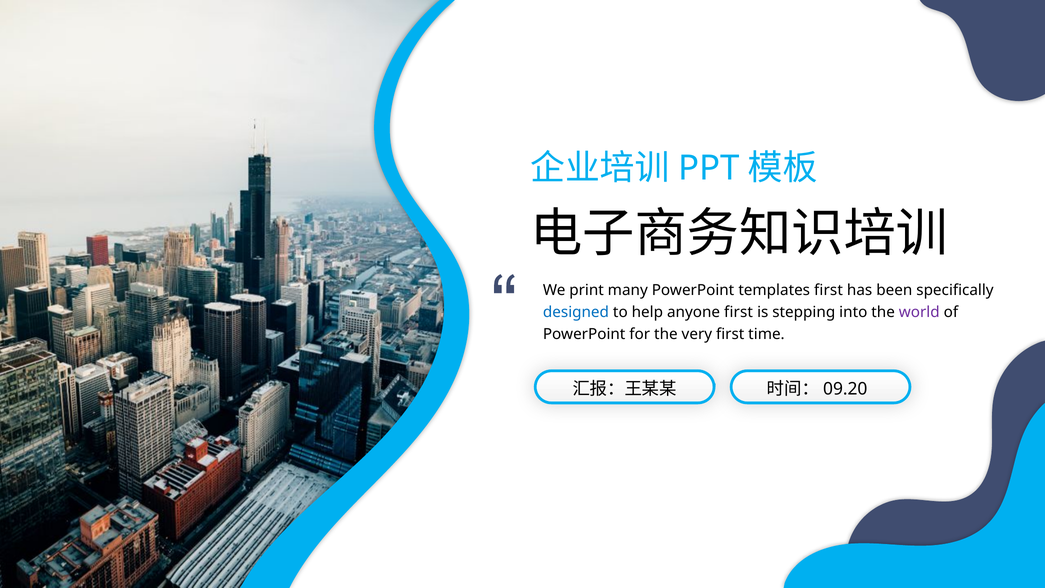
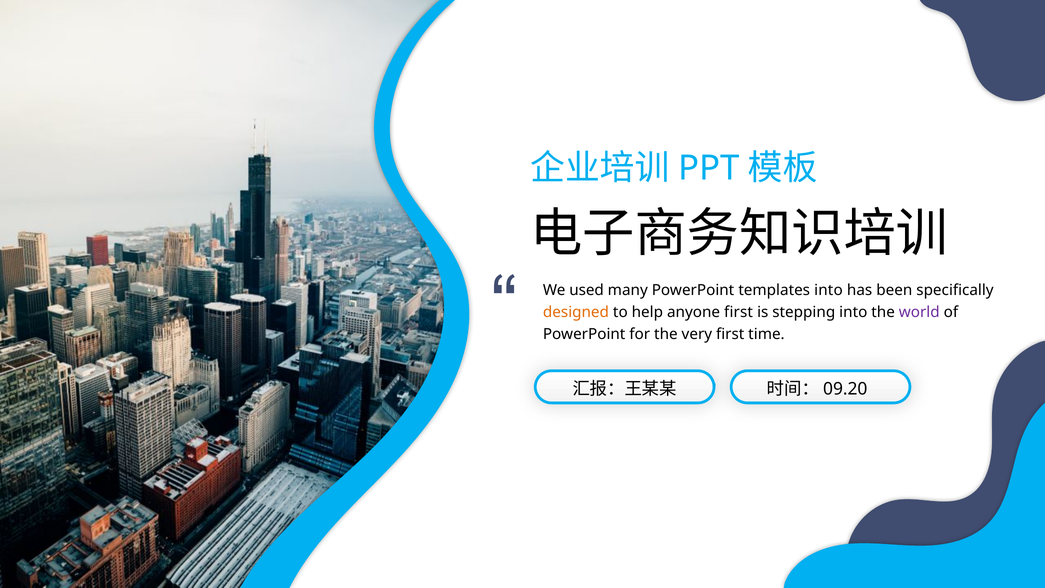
print: print -> used
templates first: first -> into
designed colour: blue -> orange
